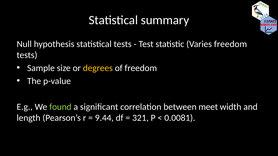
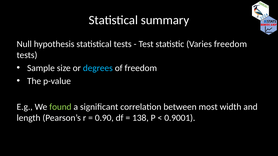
degrees colour: yellow -> light blue
meet: meet -> most
9.44: 9.44 -> 0.90
321: 321 -> 138
0.0081: 0.0081 -> 0.9001
